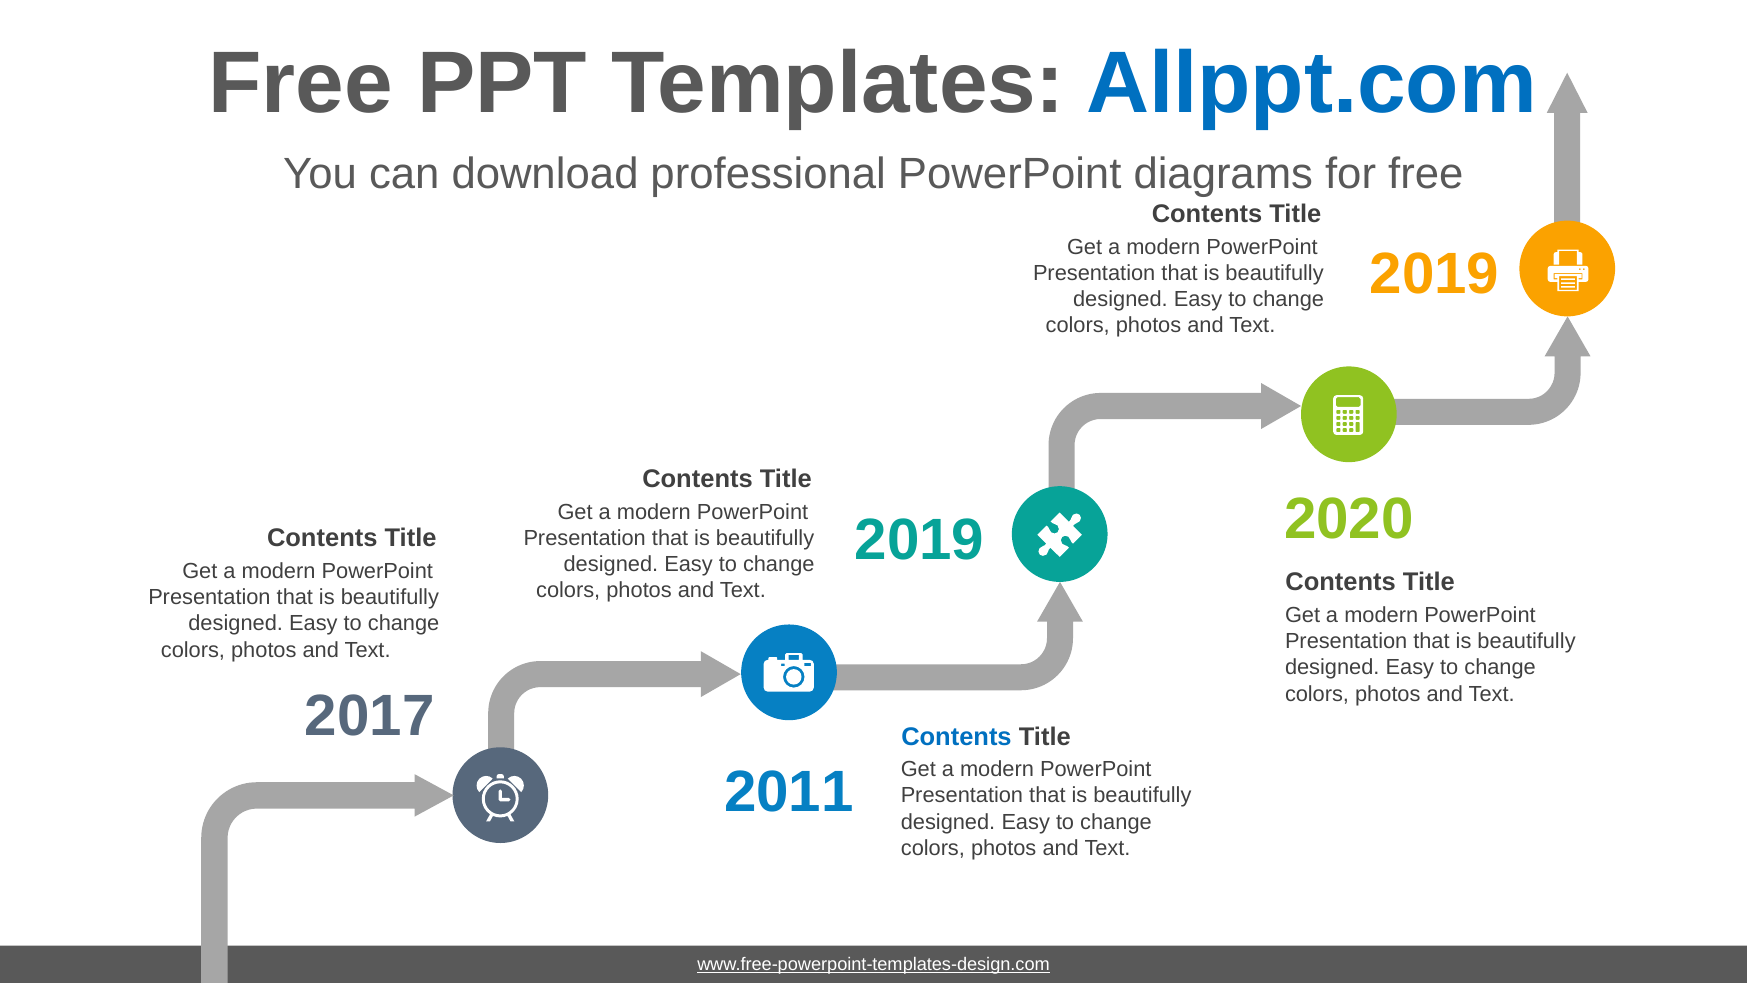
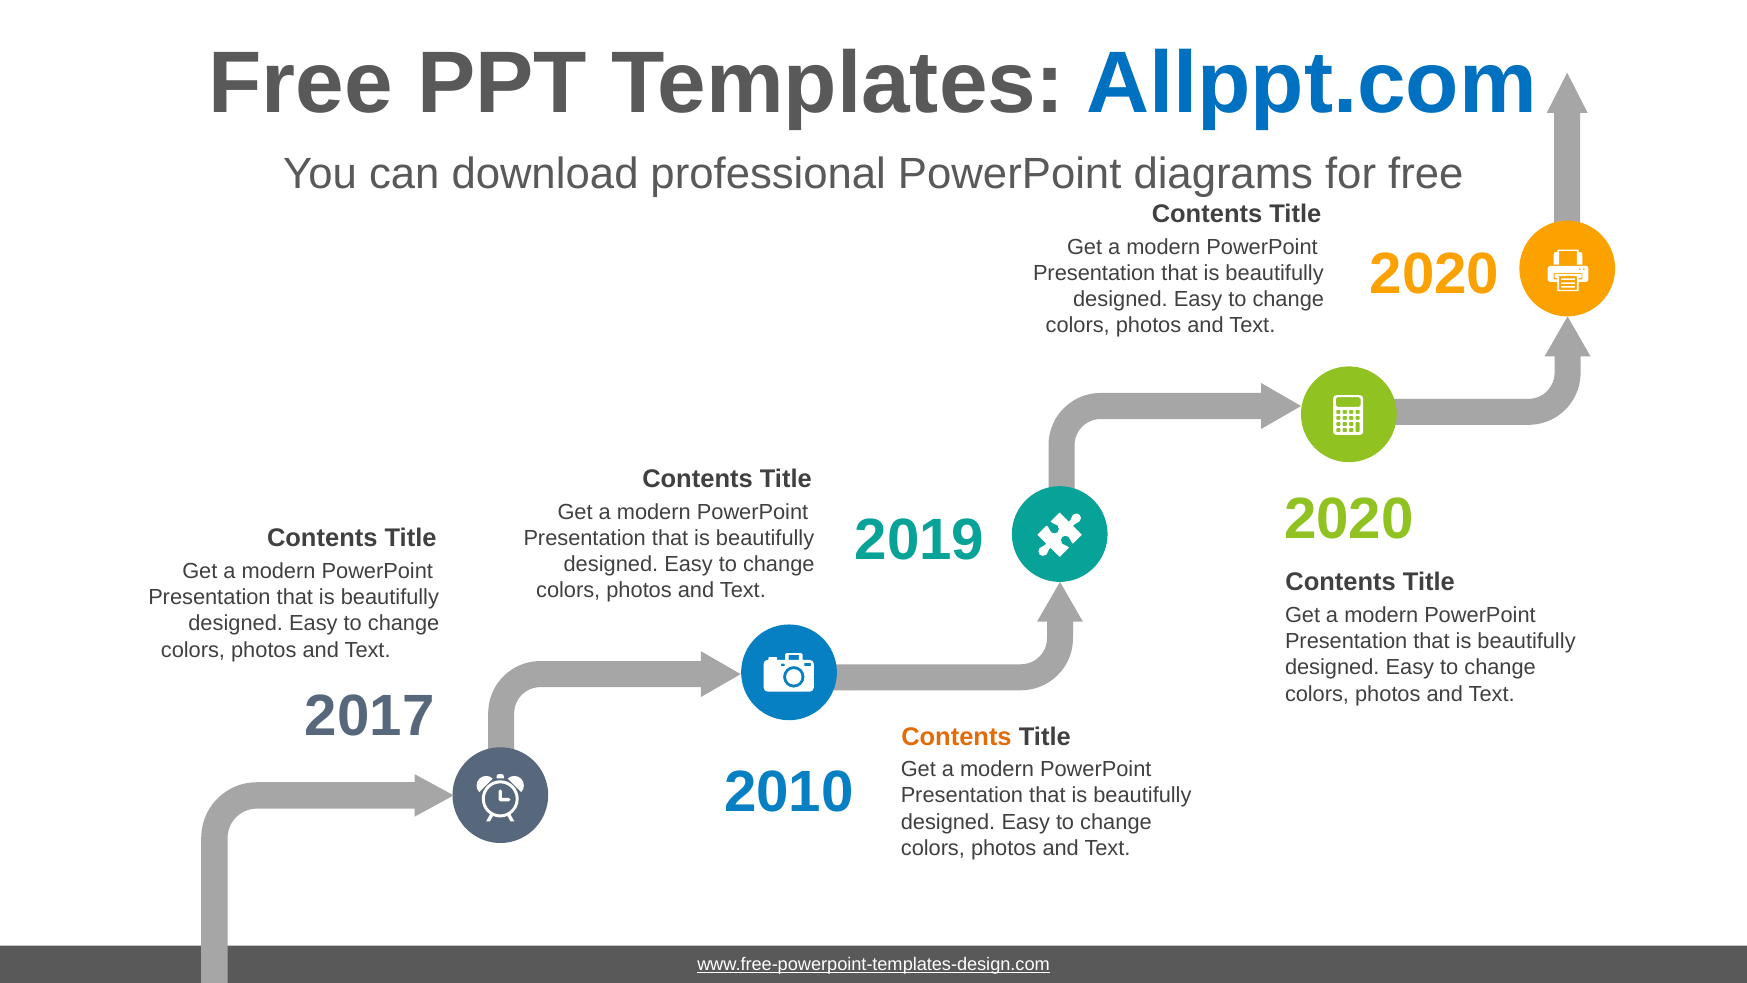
2019 at (1434, 274): 2019 -> 2020
Contents at (956, 737) colour: blue -> orange
2011: 2011 -> 2010
